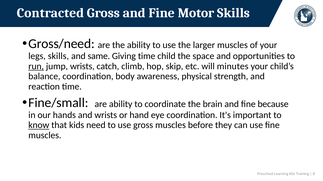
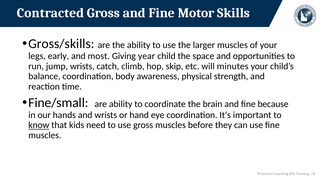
Gross/need: Gross/need -> Gross/skills
legs skills: skills -> early
same: same -> most
Giving time: time -> year
run underline: present -> none
